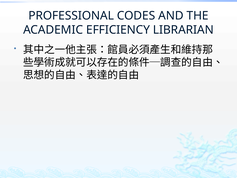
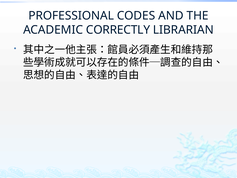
EFFICIENCY: EFFICIENCY -> CORRECTLY
